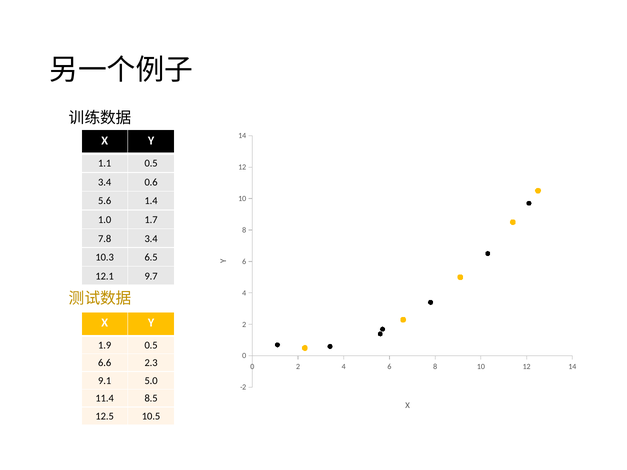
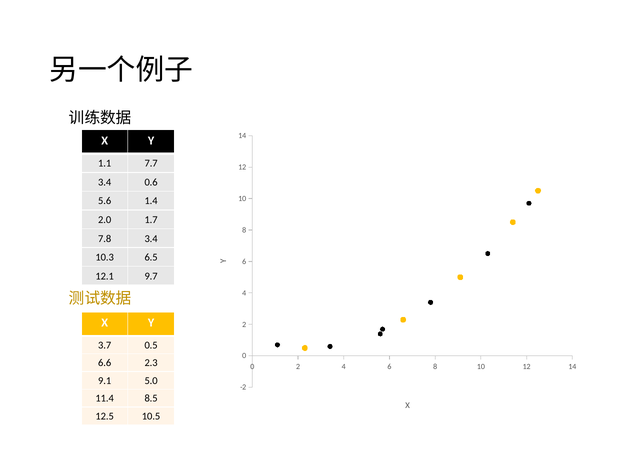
1.1 0.5: 0.5 -> 7.7
1.0: 1.0 -> 2.0
1.9: 1.9 -> 3.7
